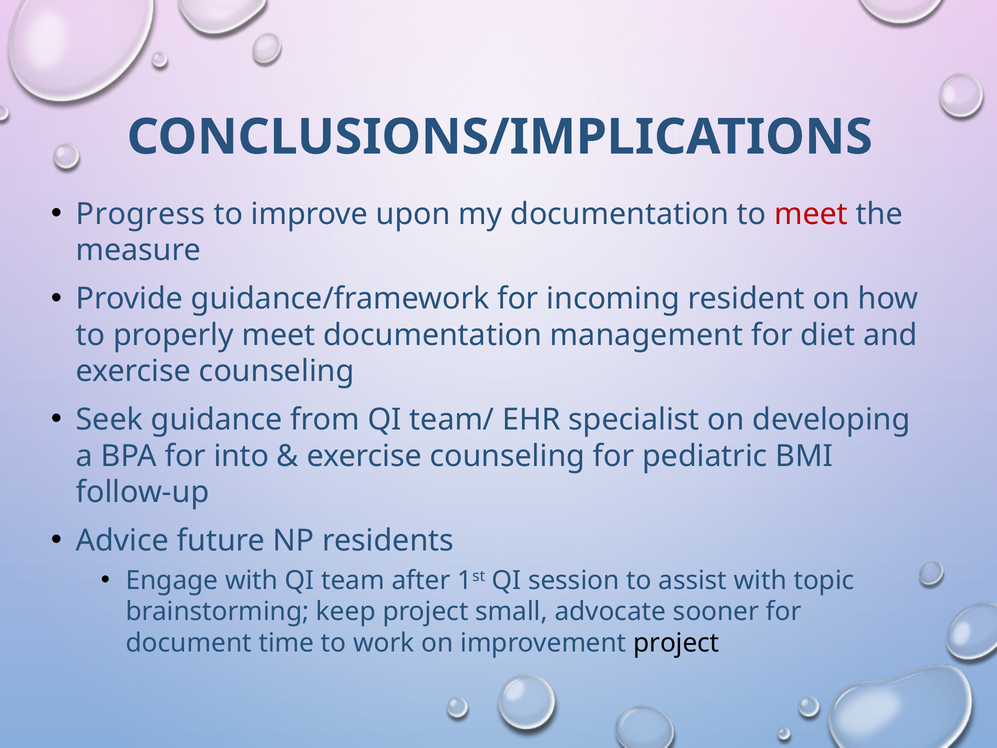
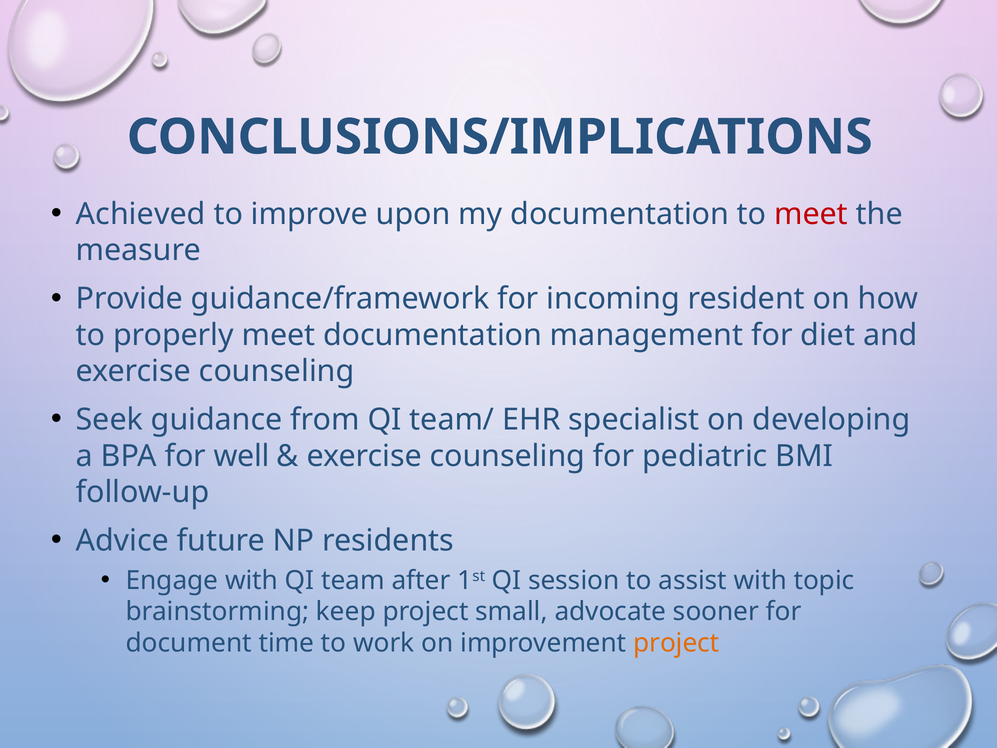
Progress: Progress -> Achieved
into: into -> well
project at (676, 643) colour: black -> orange
